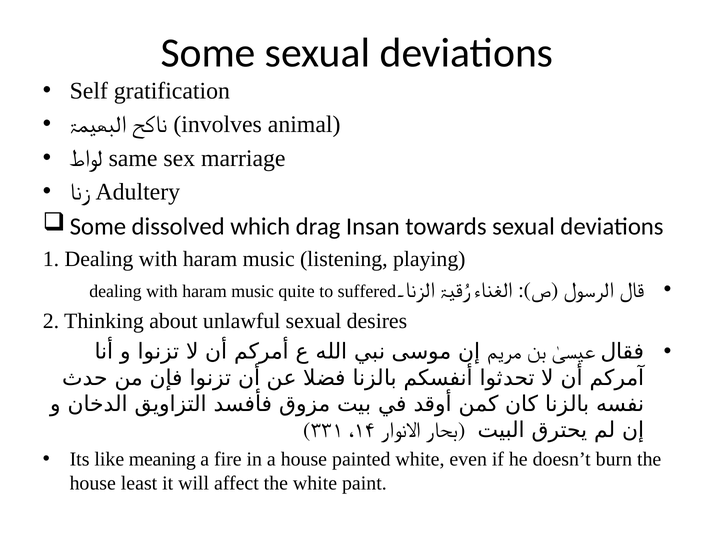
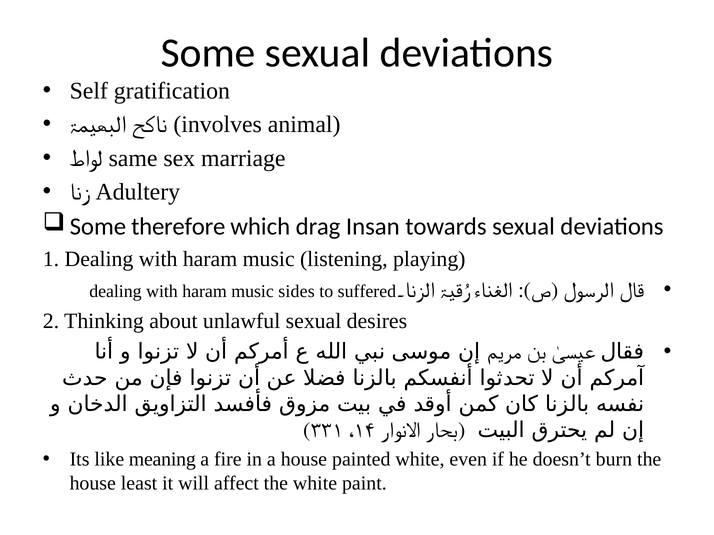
dissolved: dissolved -> therefore
quite: quite -> sides
